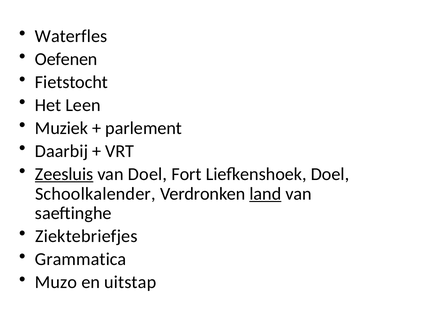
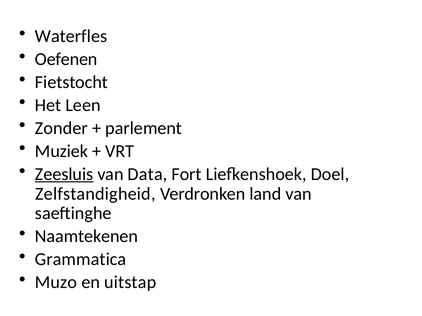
Muziek: Muziek -> Zonder
Daarbij: Daarbij -> Muziek
van Doel: Doel -> Data
Schoolkalender: Schoolkalender -> Zelfstandigheid
land underline: present -> none
Ziektebriefjes: Ziektebriefjes -> Naamtekenen
